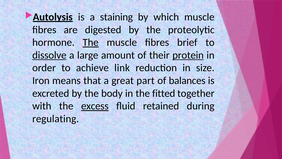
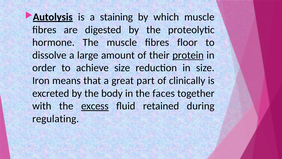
The at (91, 42) underline: present -> none
brief: brief -> floor
dissolve underline: present -> none
achieve link: link -> size
balances: balances -> clinically
fitted: fitted -> faces
